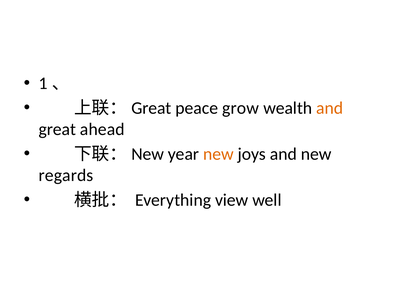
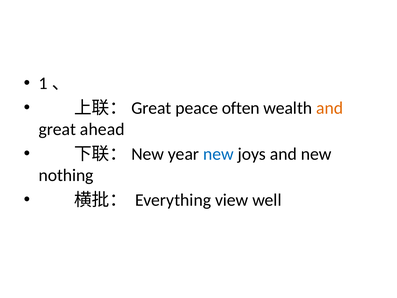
grow: grow -> often
new at (218, 154) colour: orange -> blue
regards: regards -> nothing
